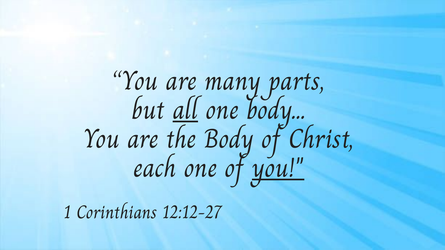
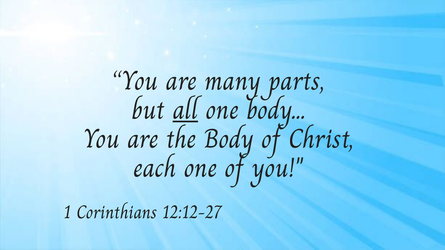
you at (278, 168) underline: present -> none
